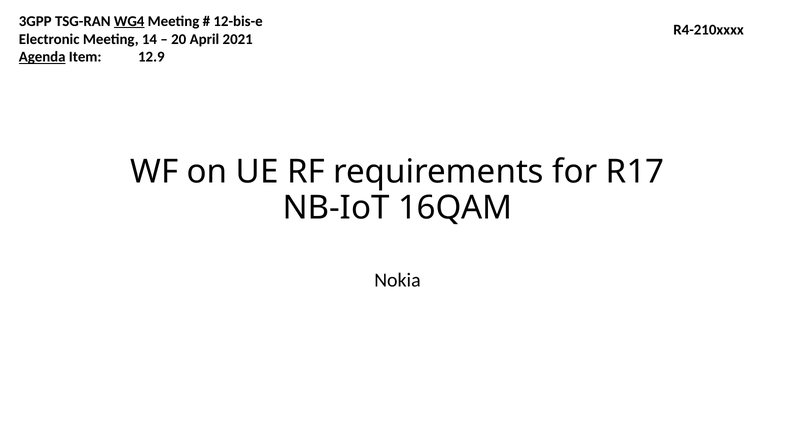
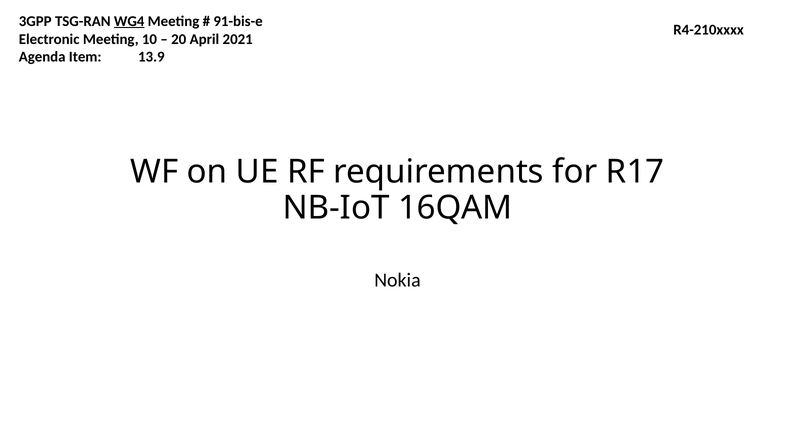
12-bis-e: 12-bis-e -> 91-bis-e
14: 14 -> 10
Agenda underline: present -> none
12.9: 12.9 -> 13.9
